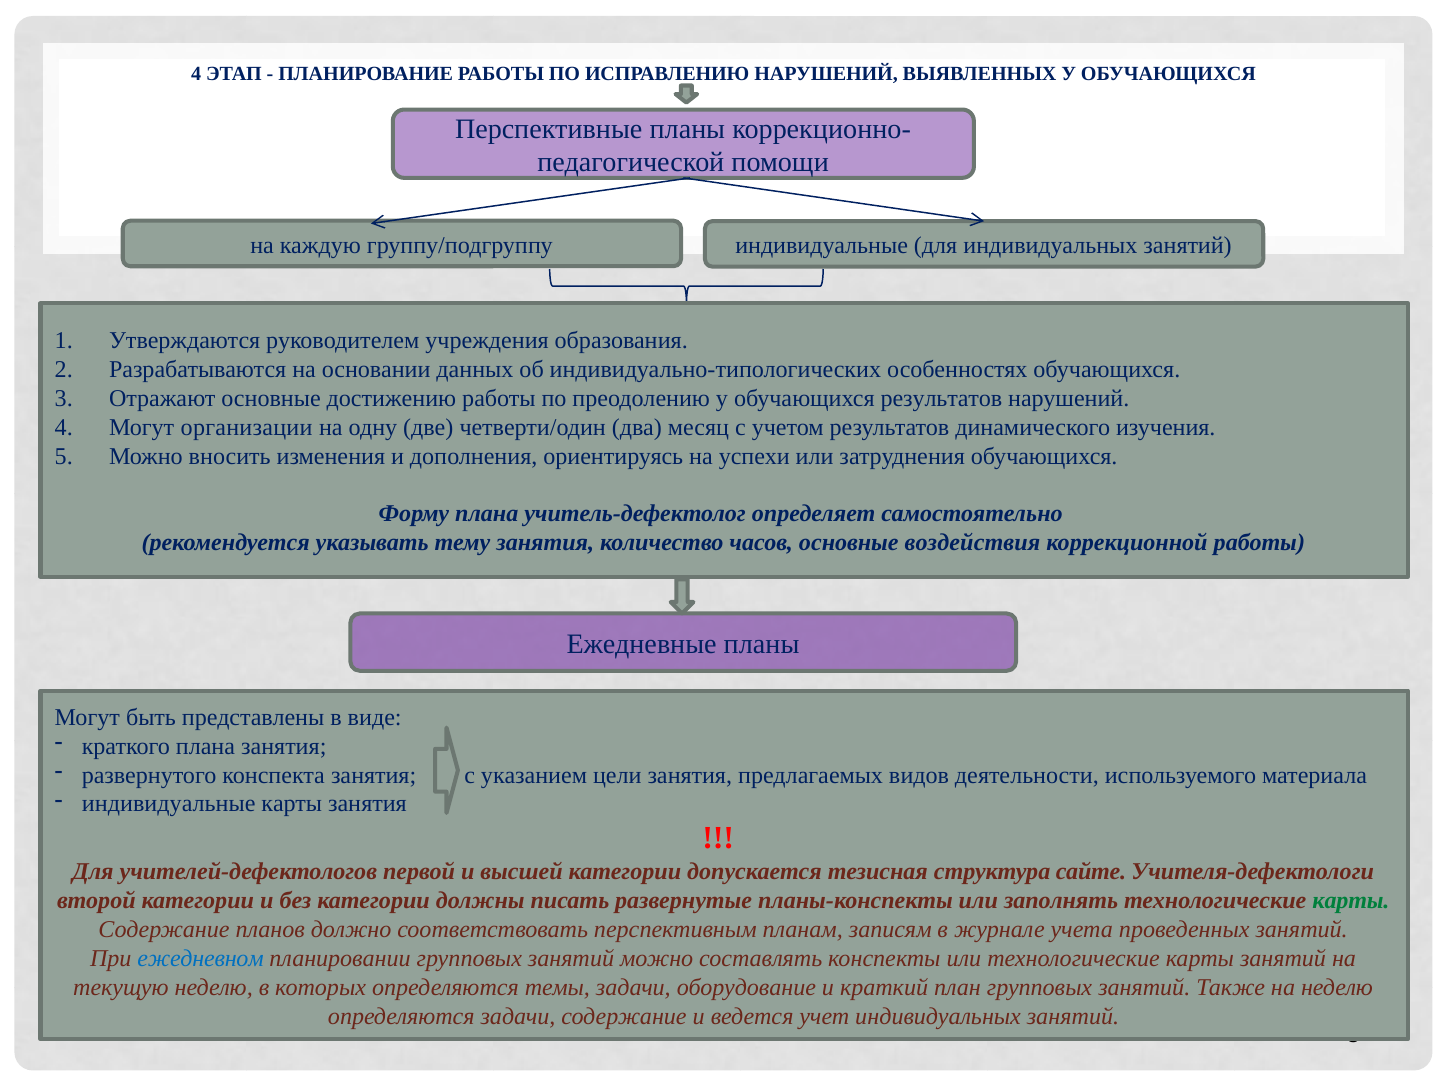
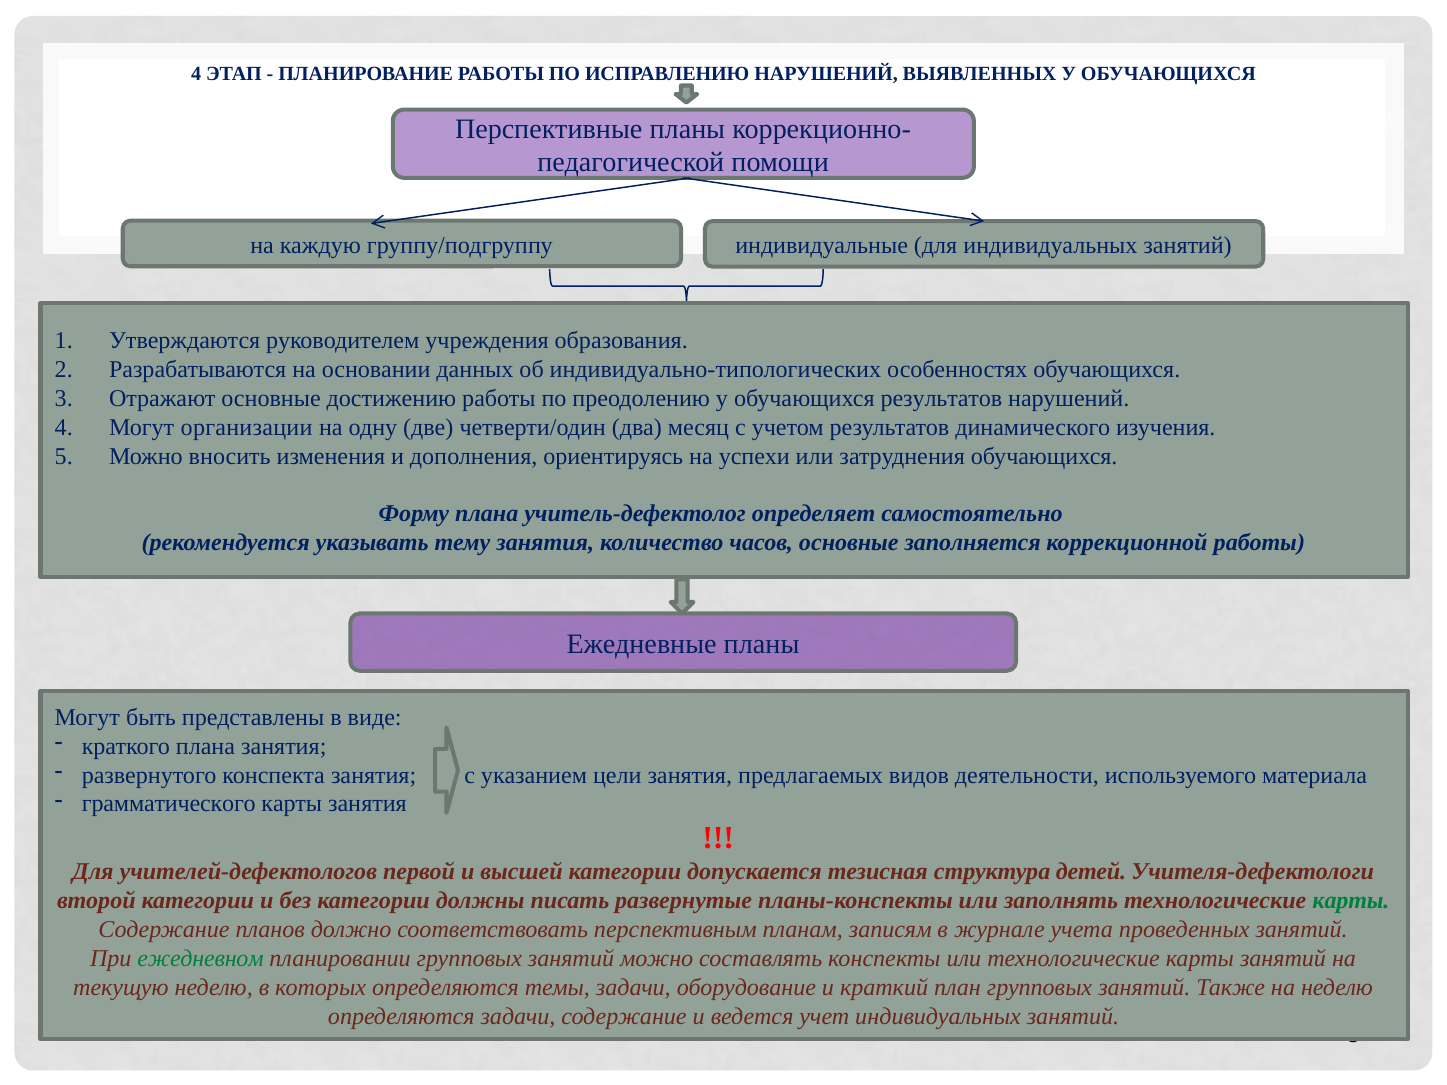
воздействия: воздействия -> заполняется
индивидуальные at (169, 804): индивидуальные -> грамматического
сайте: сайте -> детей
ежедневном colour: blue -> green
